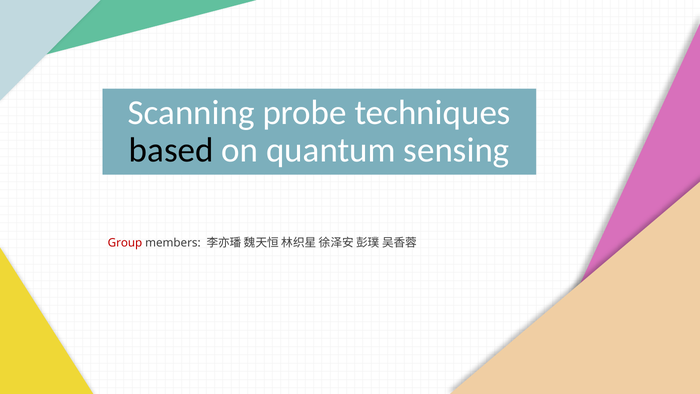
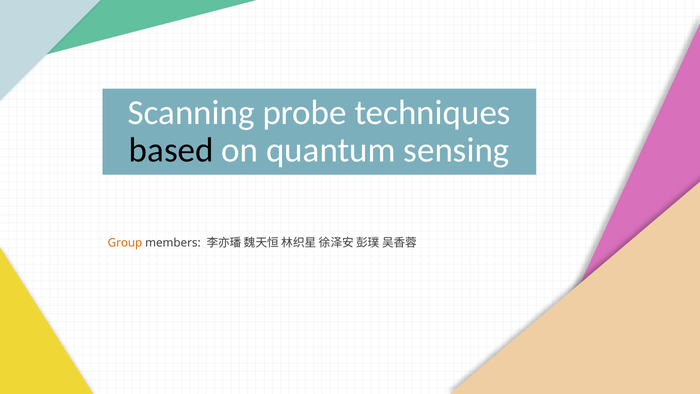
Group colour: red -> orange
